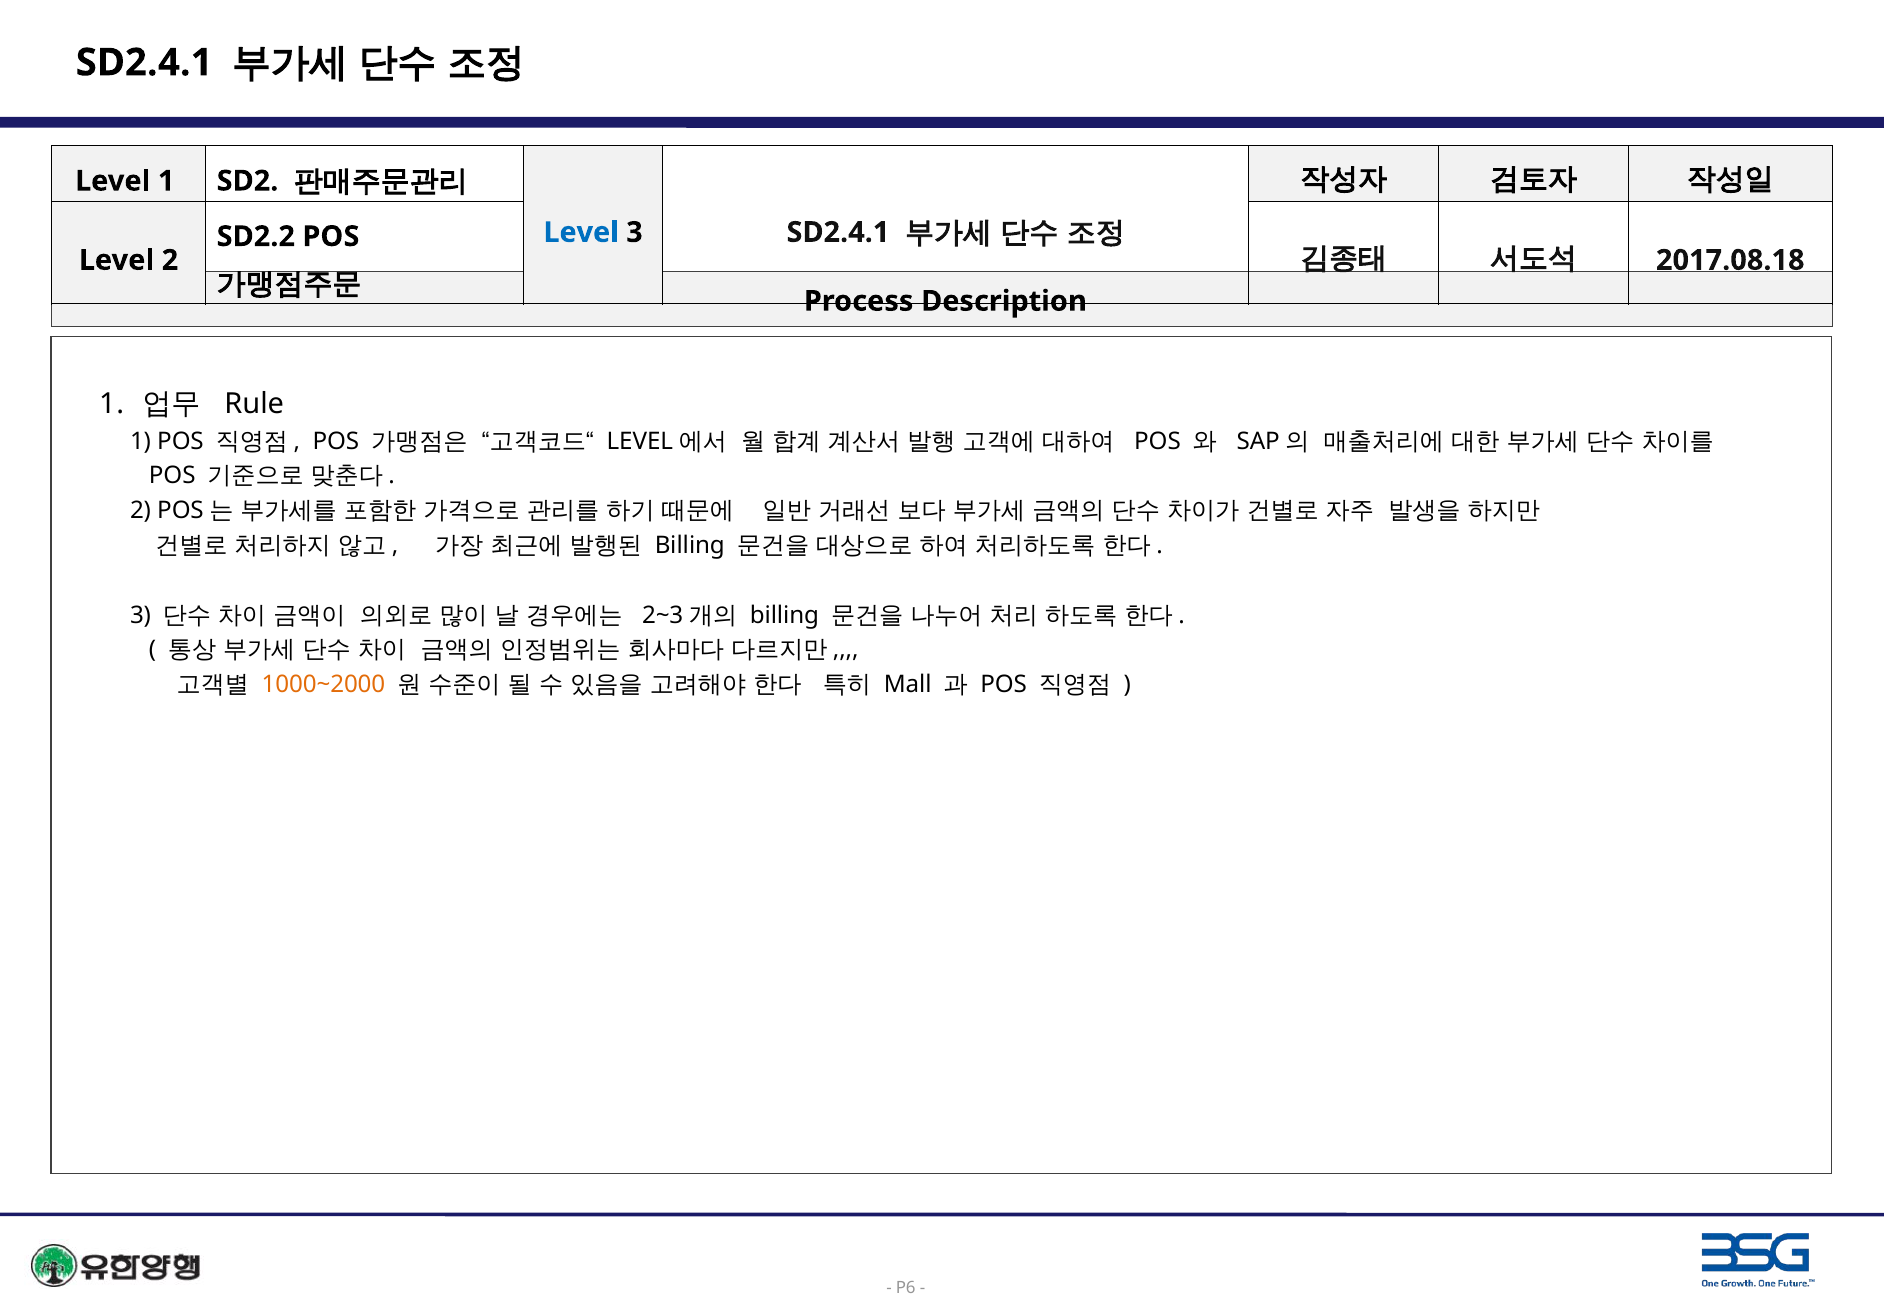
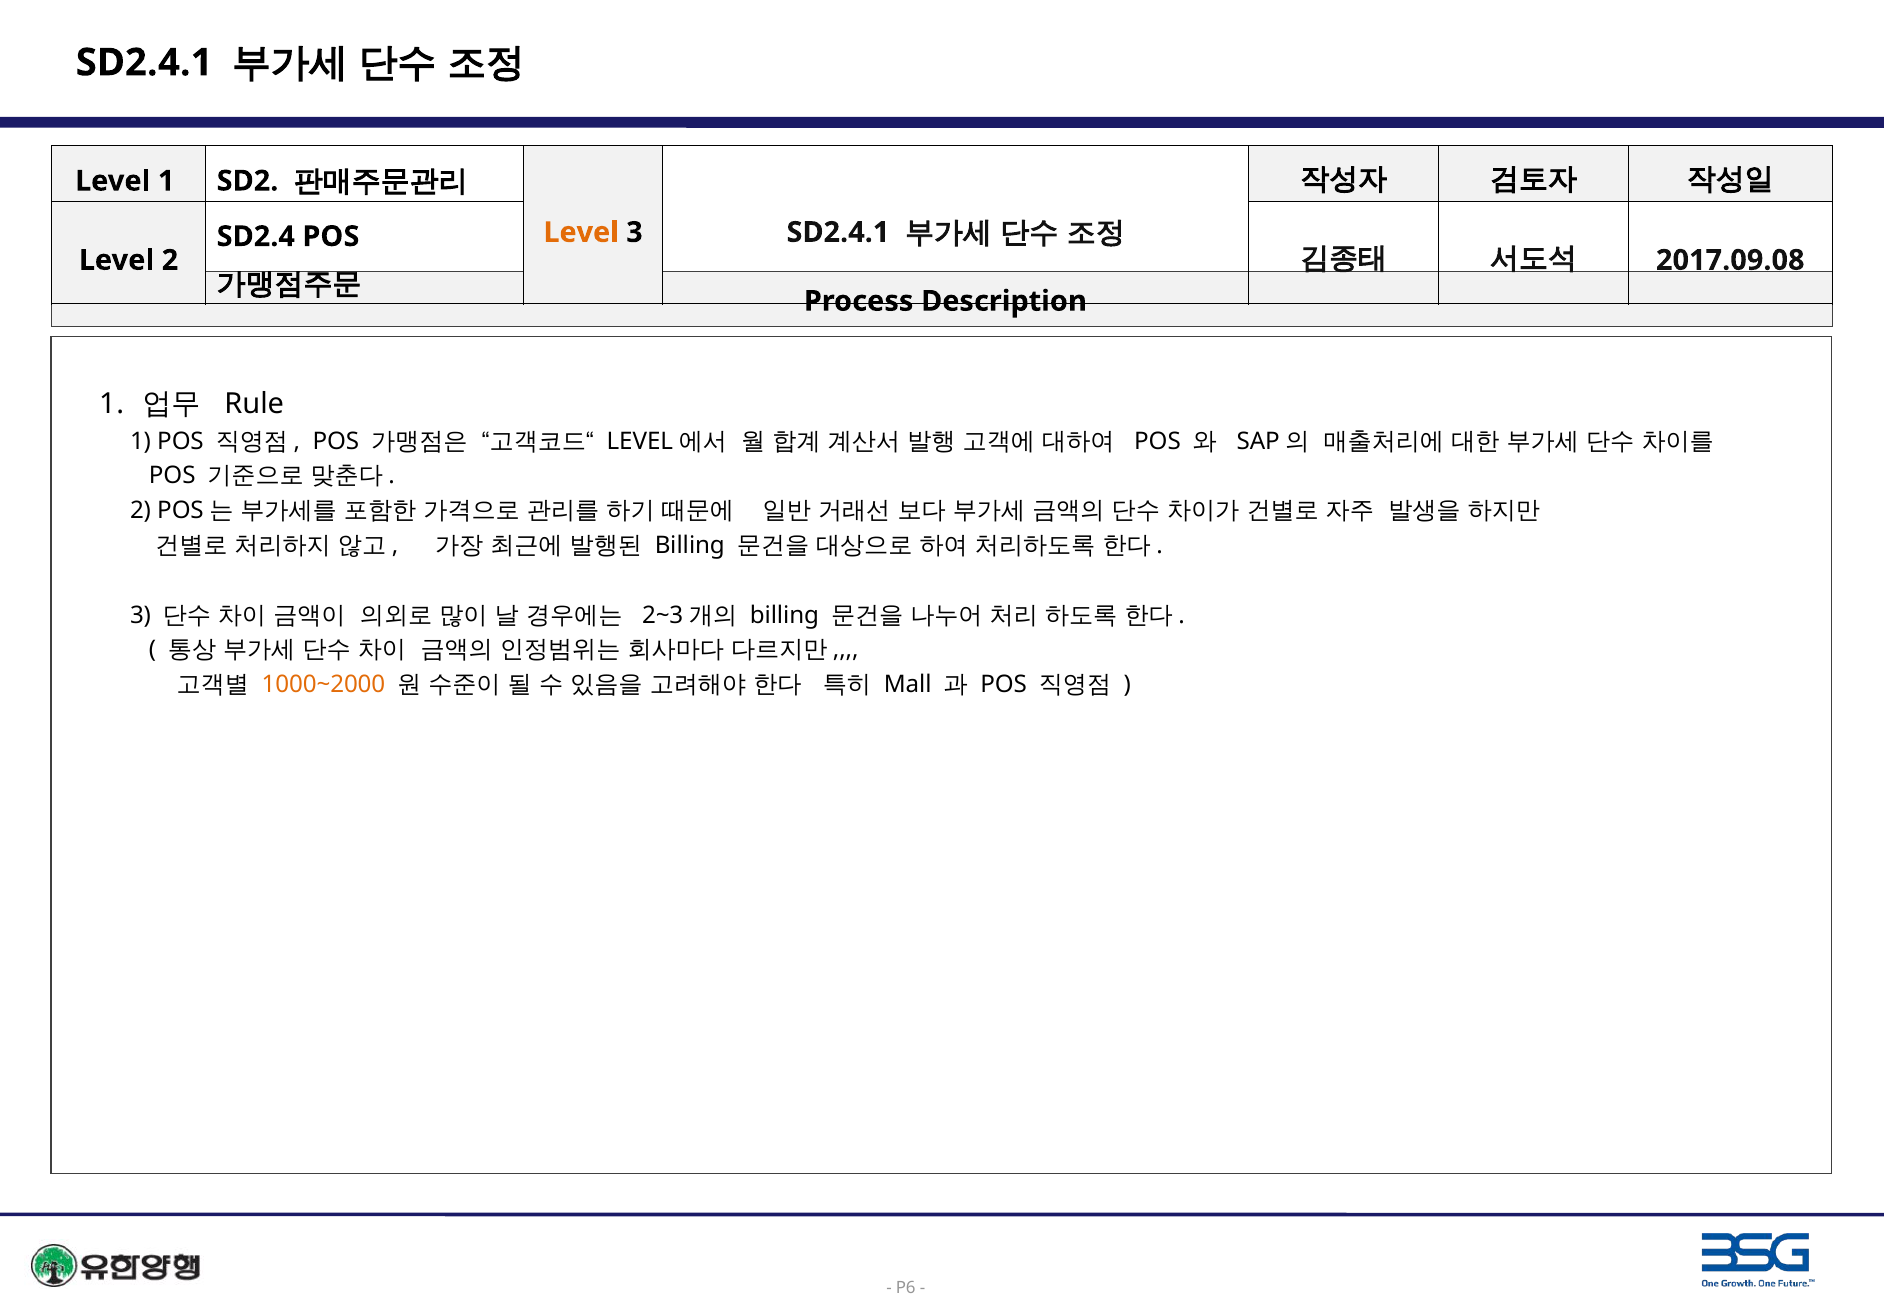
Level at (581, 232) colour: blue -> orange
SD2.2: SD2.2 -> SD2.4
2017.08.18: 2017.08.18 -> 2017.09.08
